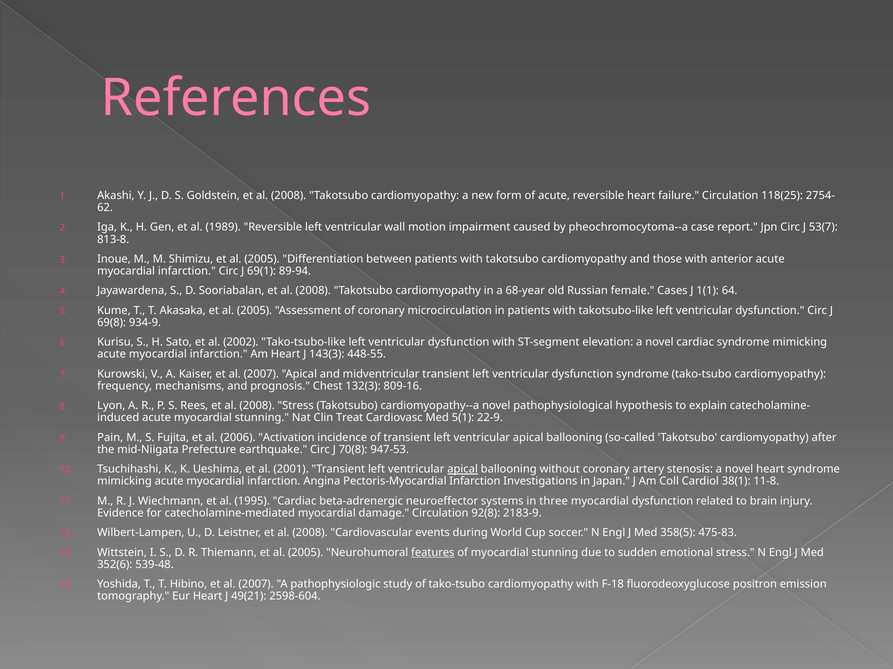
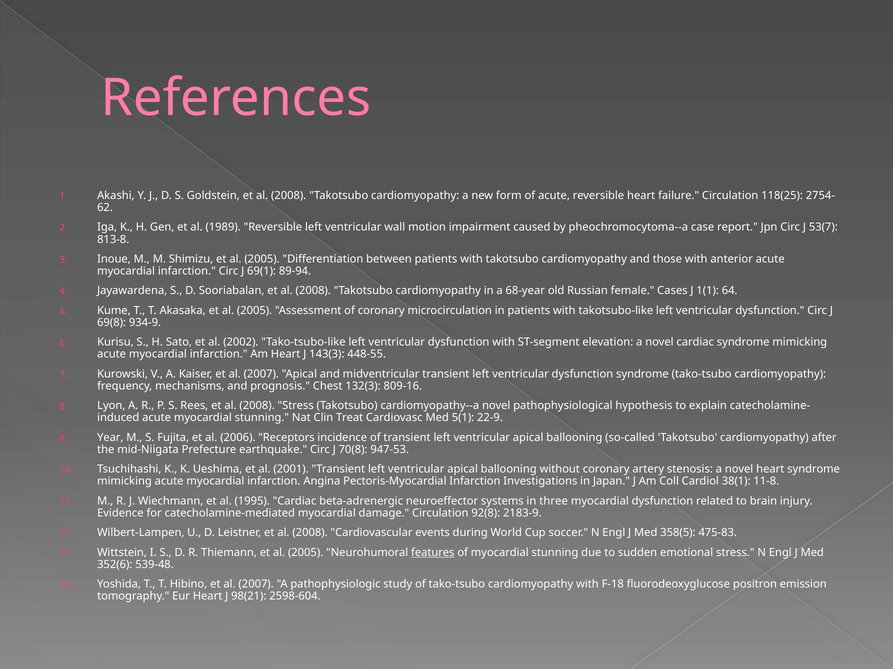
Pain: Pain -> Year
Activation: Activation -> Receptors
apical at (463, 470) underline: present -> none
49(21: 49(21 -> 98(21
